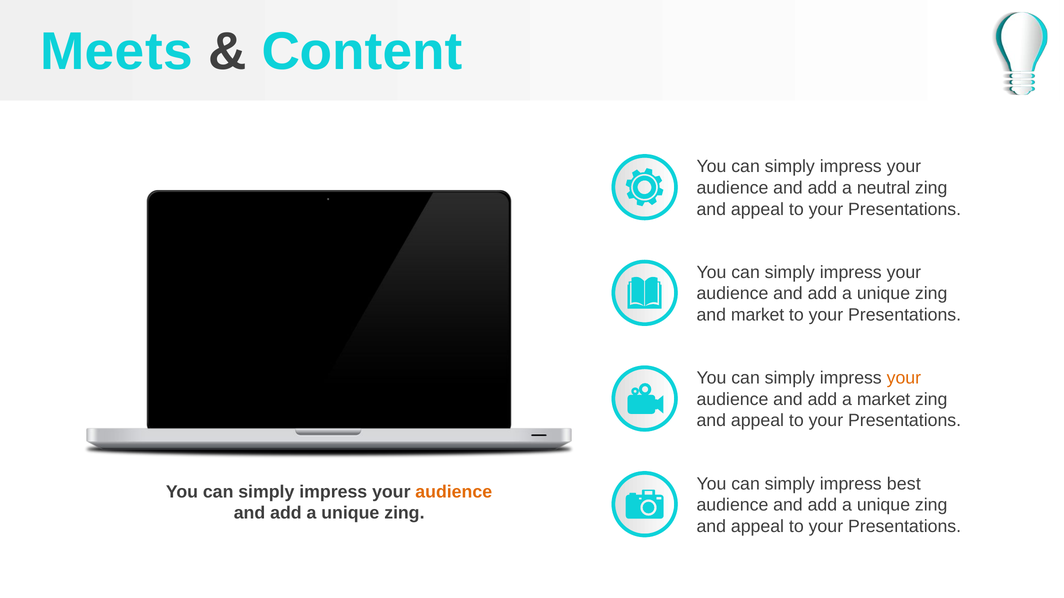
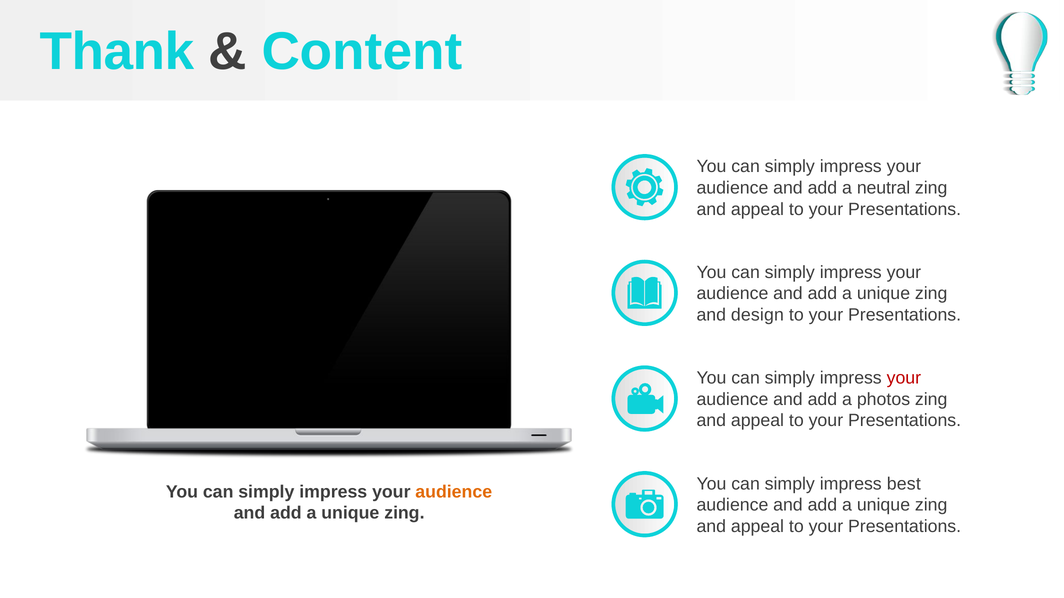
Meets: Meets -> Thank
and market: market -> design
your at (904, 378) colour: orange -> red
a market: market -> photos
